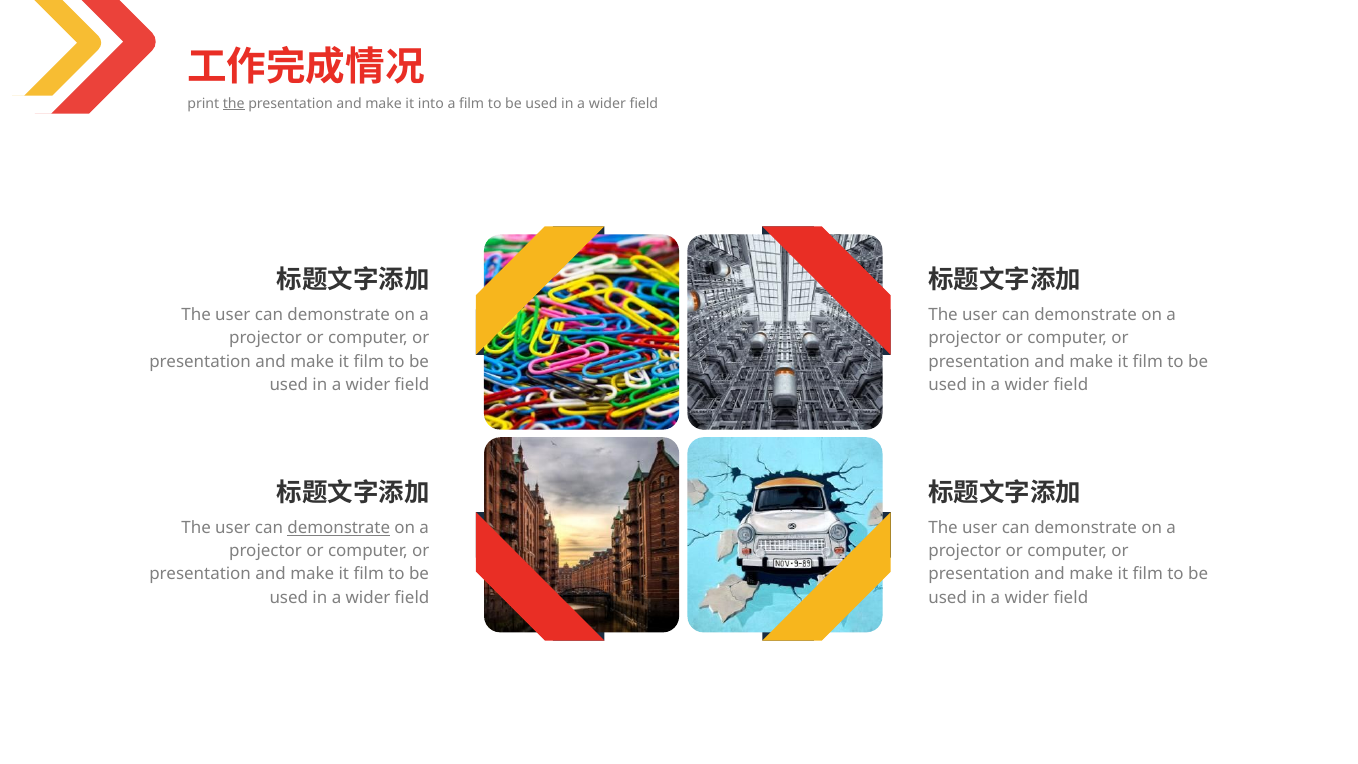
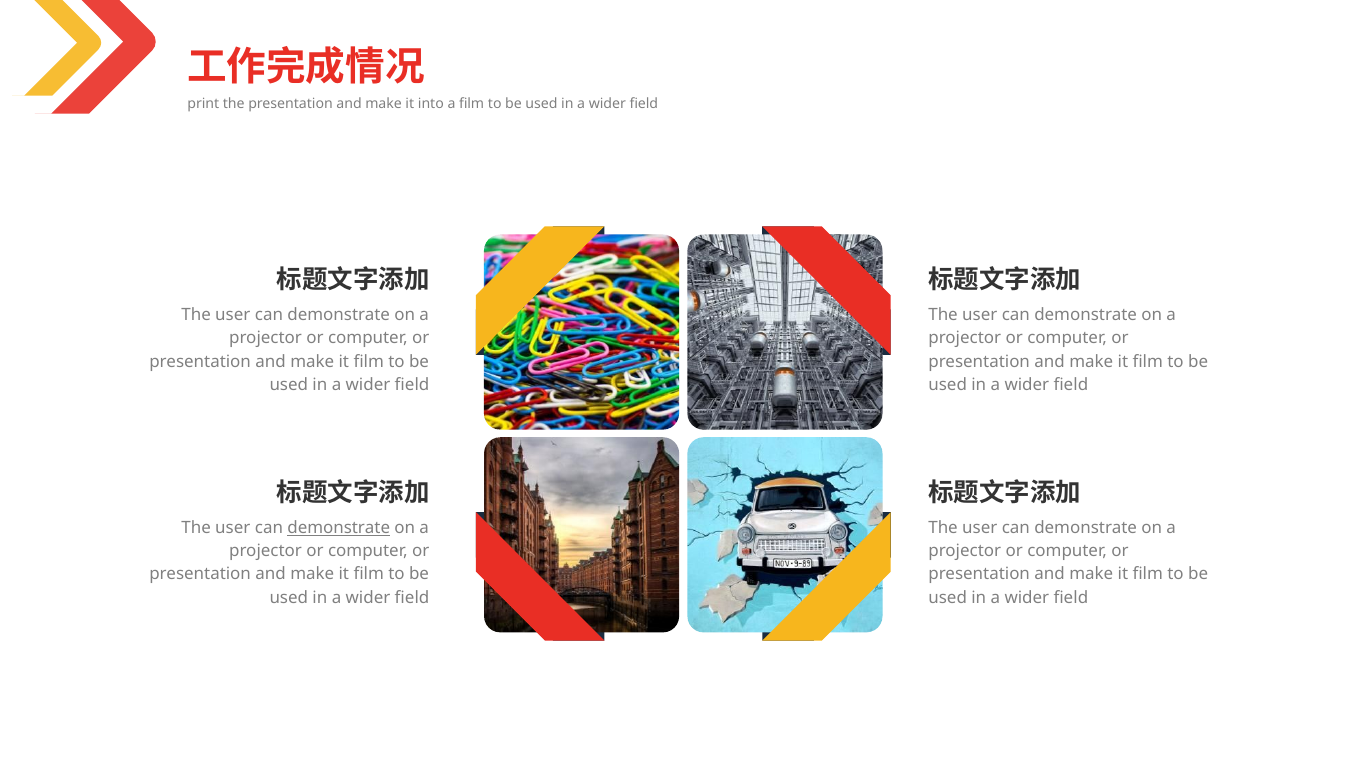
the at (234, 103) underline: present -> none
